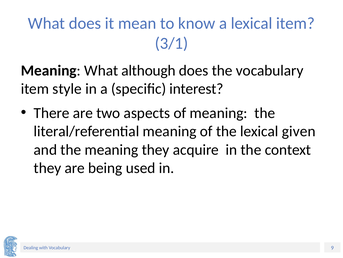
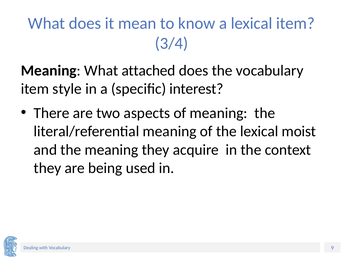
3/1: 3/1 -> 3/4
although: although -> attached
given: given -> moist
